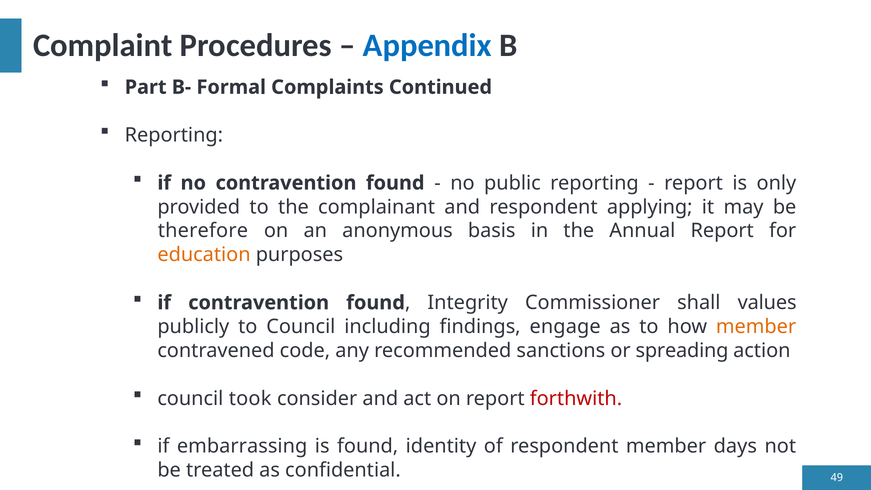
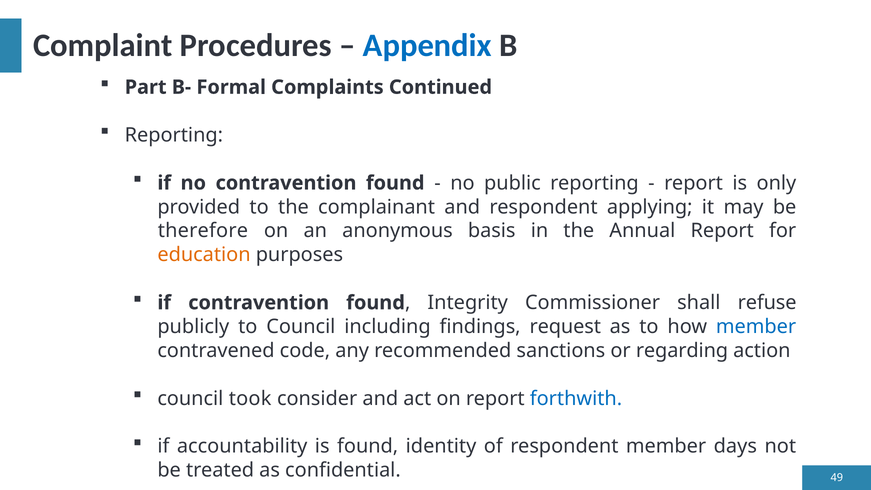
values: values -> refuse
engage: engage -> request
member at (756, 327) colour: orange -> blue
spreading: spreading -> regarding
forthwith colour: red -> blue
embarrassing: embarrassing -> accountability
